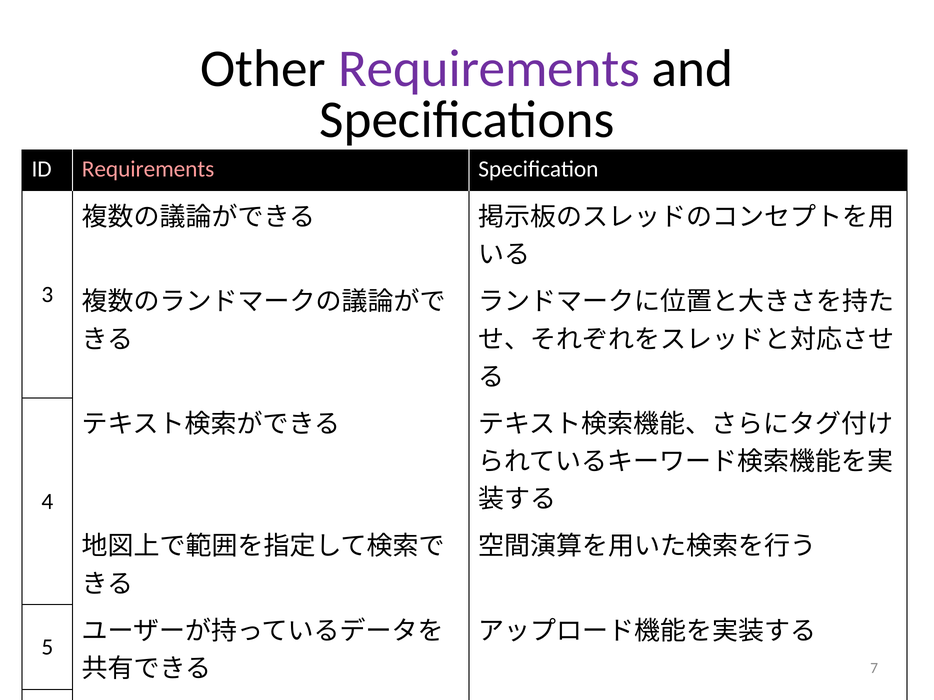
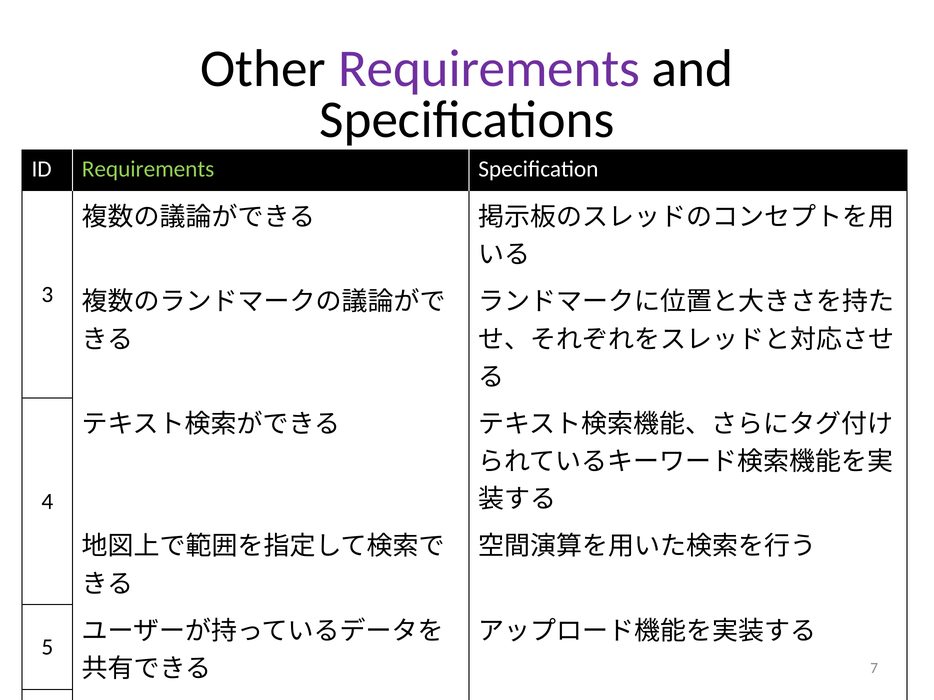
Requirements at (148, 169) colour: pink -> light green
